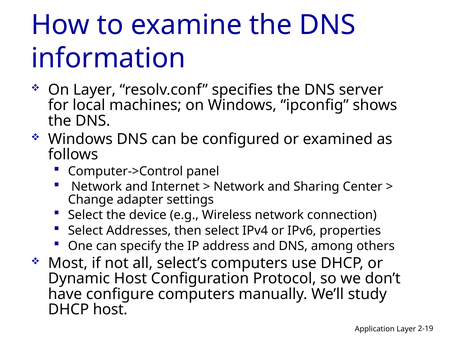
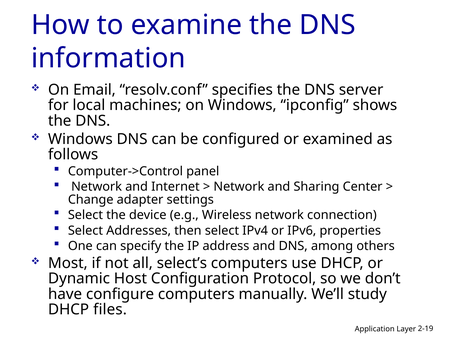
On Layer: Layer -> Email
DHCP host: host -> files
